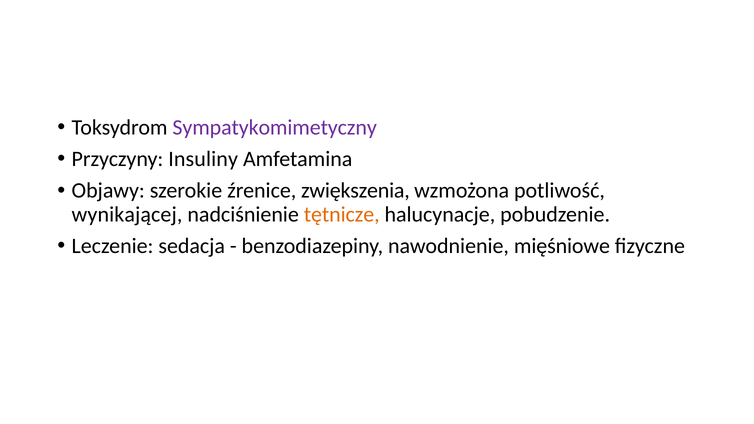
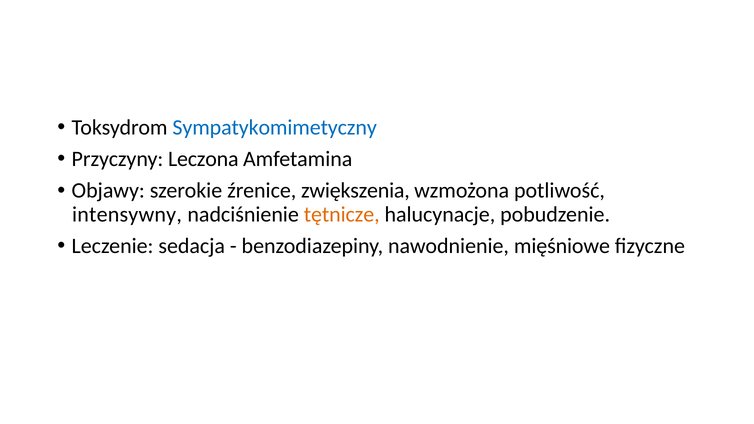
Sympatykomimetyczny colour: purple -> blue
Insuliny: Insuliny -> Leczona
wynikającej: wynikającej -> intensywny
